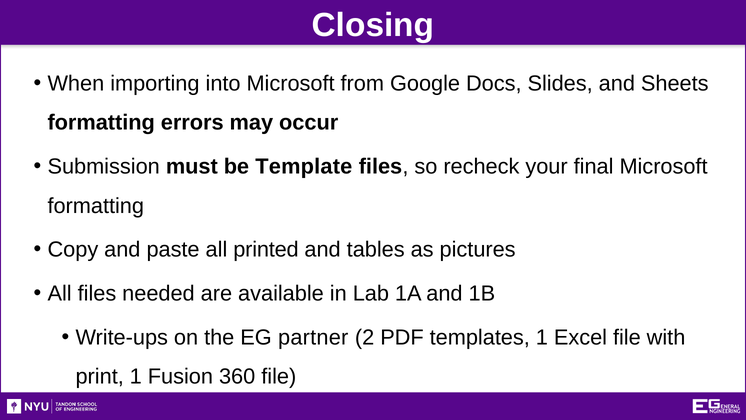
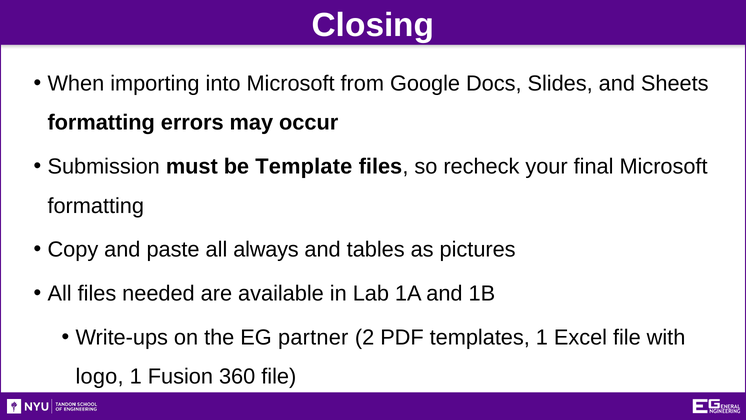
printed: printed -> always
print: print -> logo
